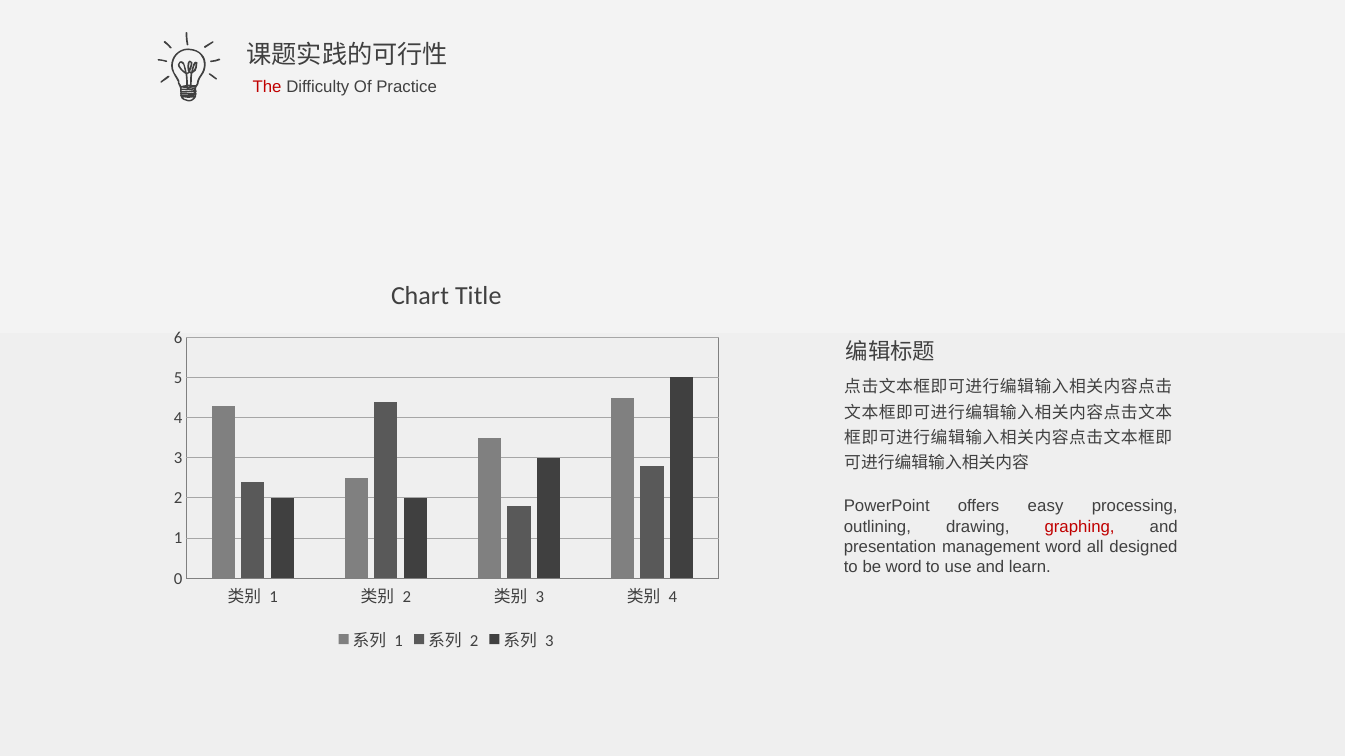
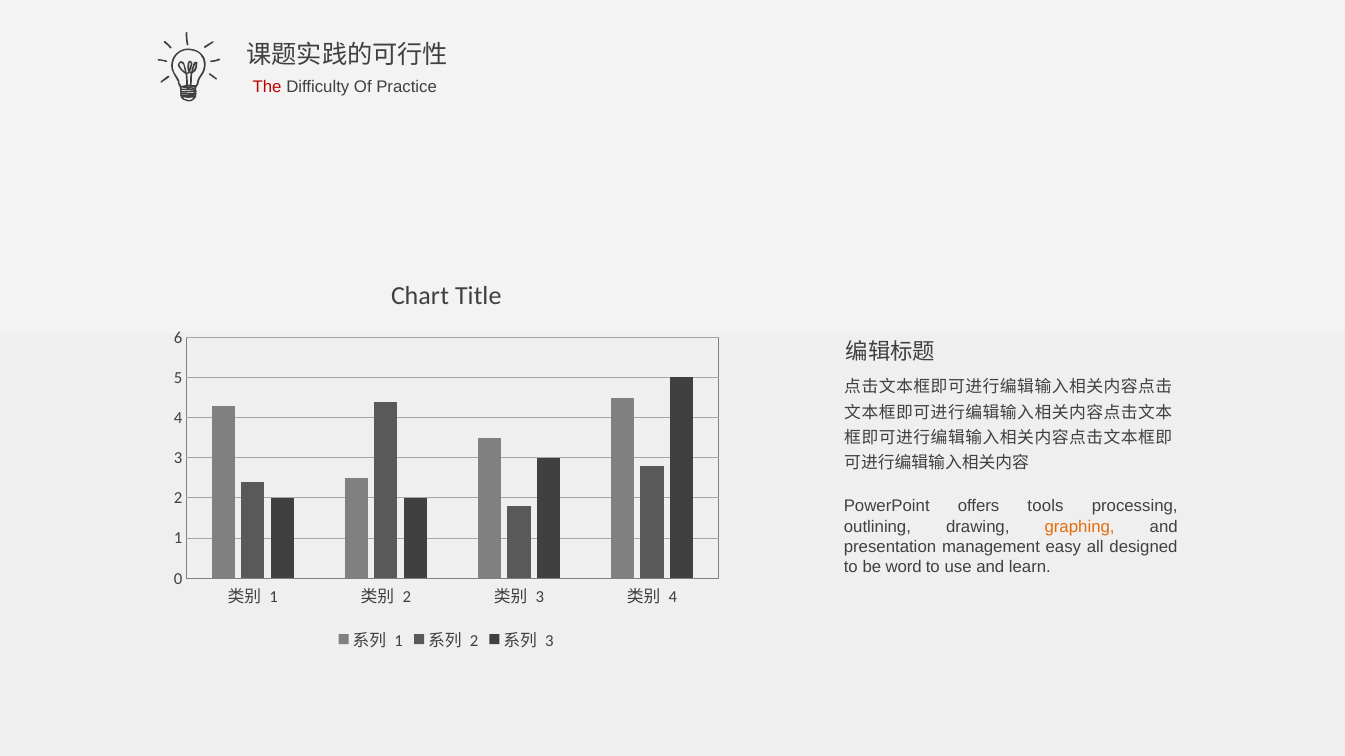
easy: easy -> tools
graphing colour: red -> orange
management word: word -> easy
